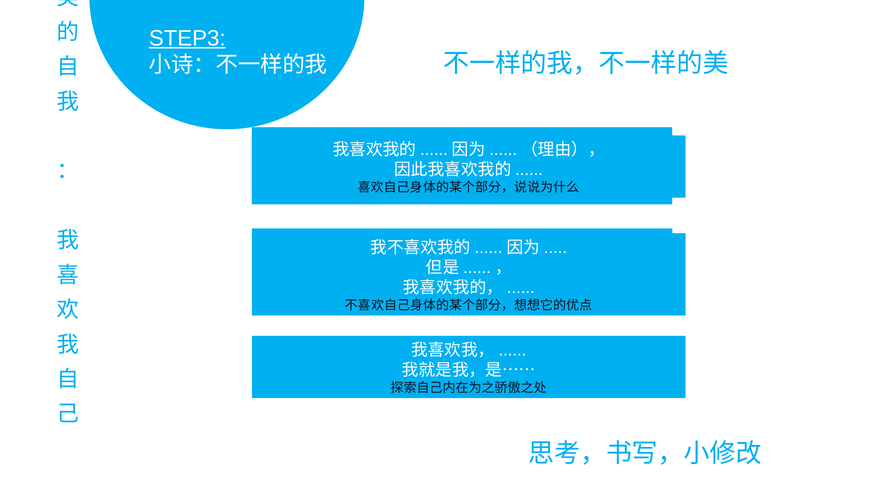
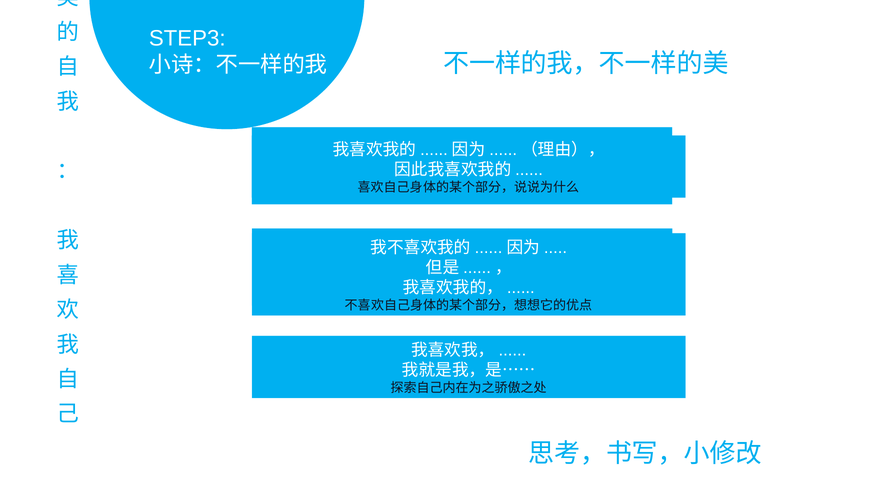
STEP3 underline: present -> none
